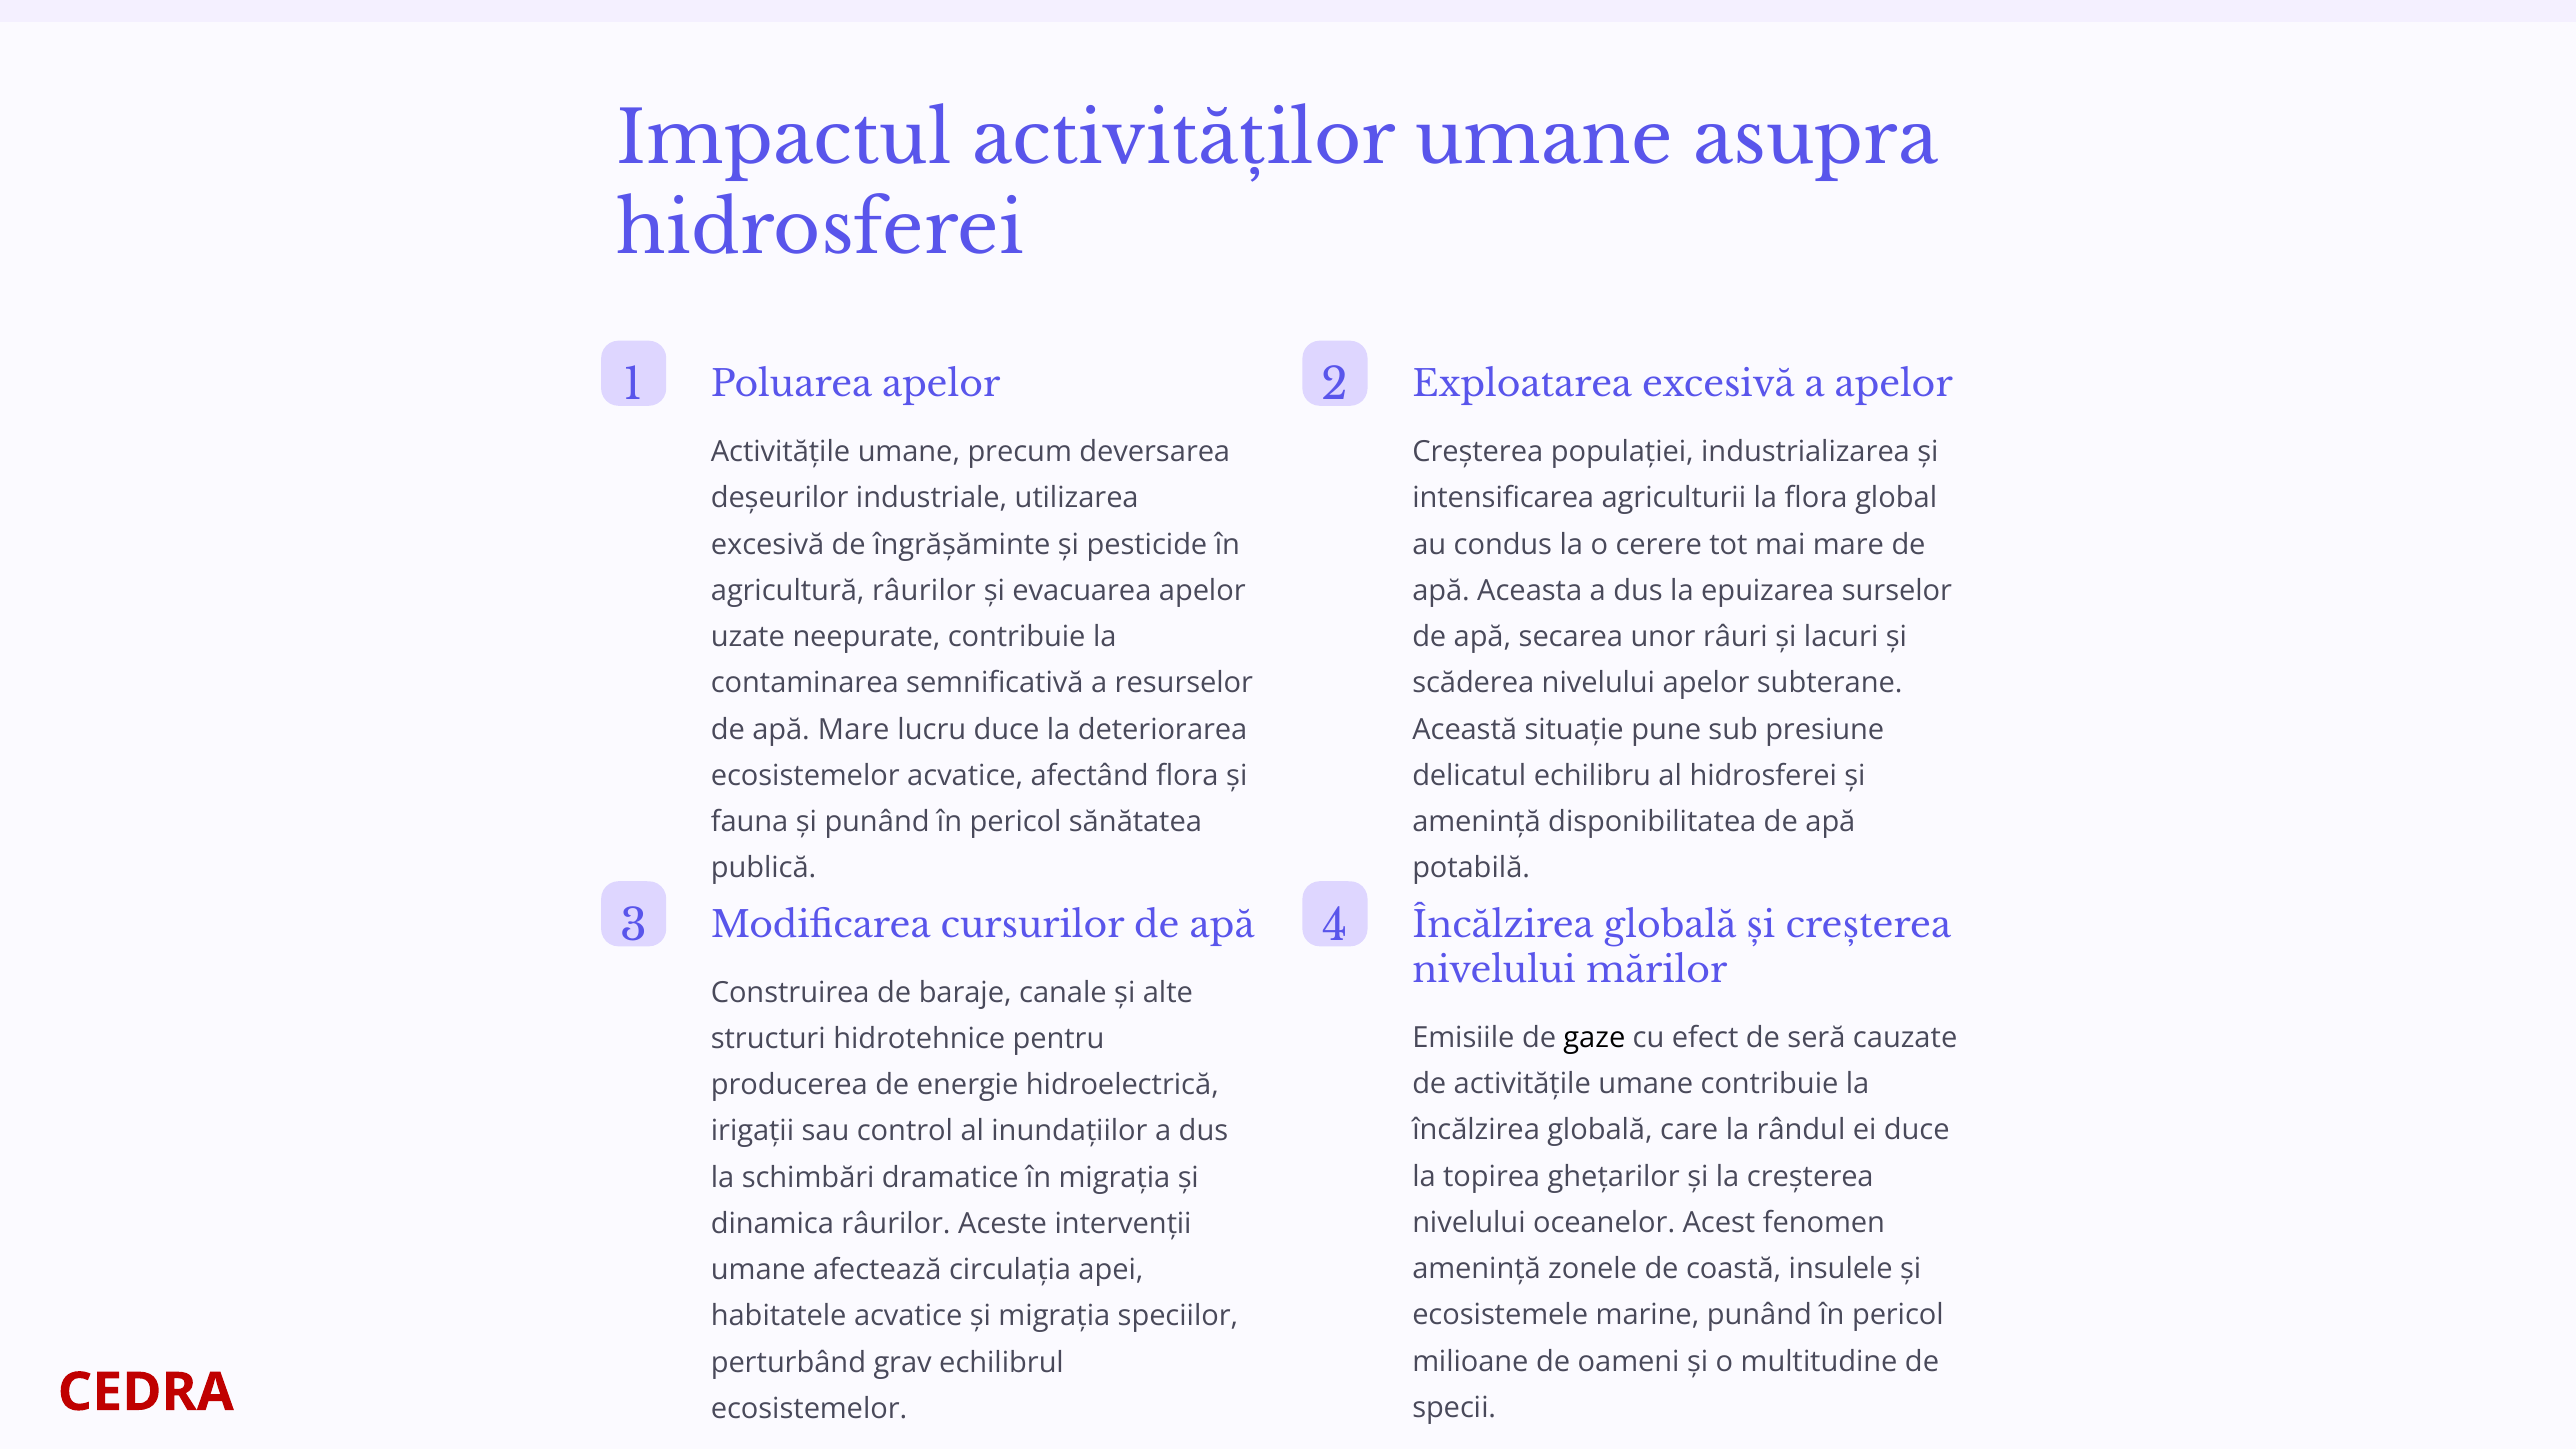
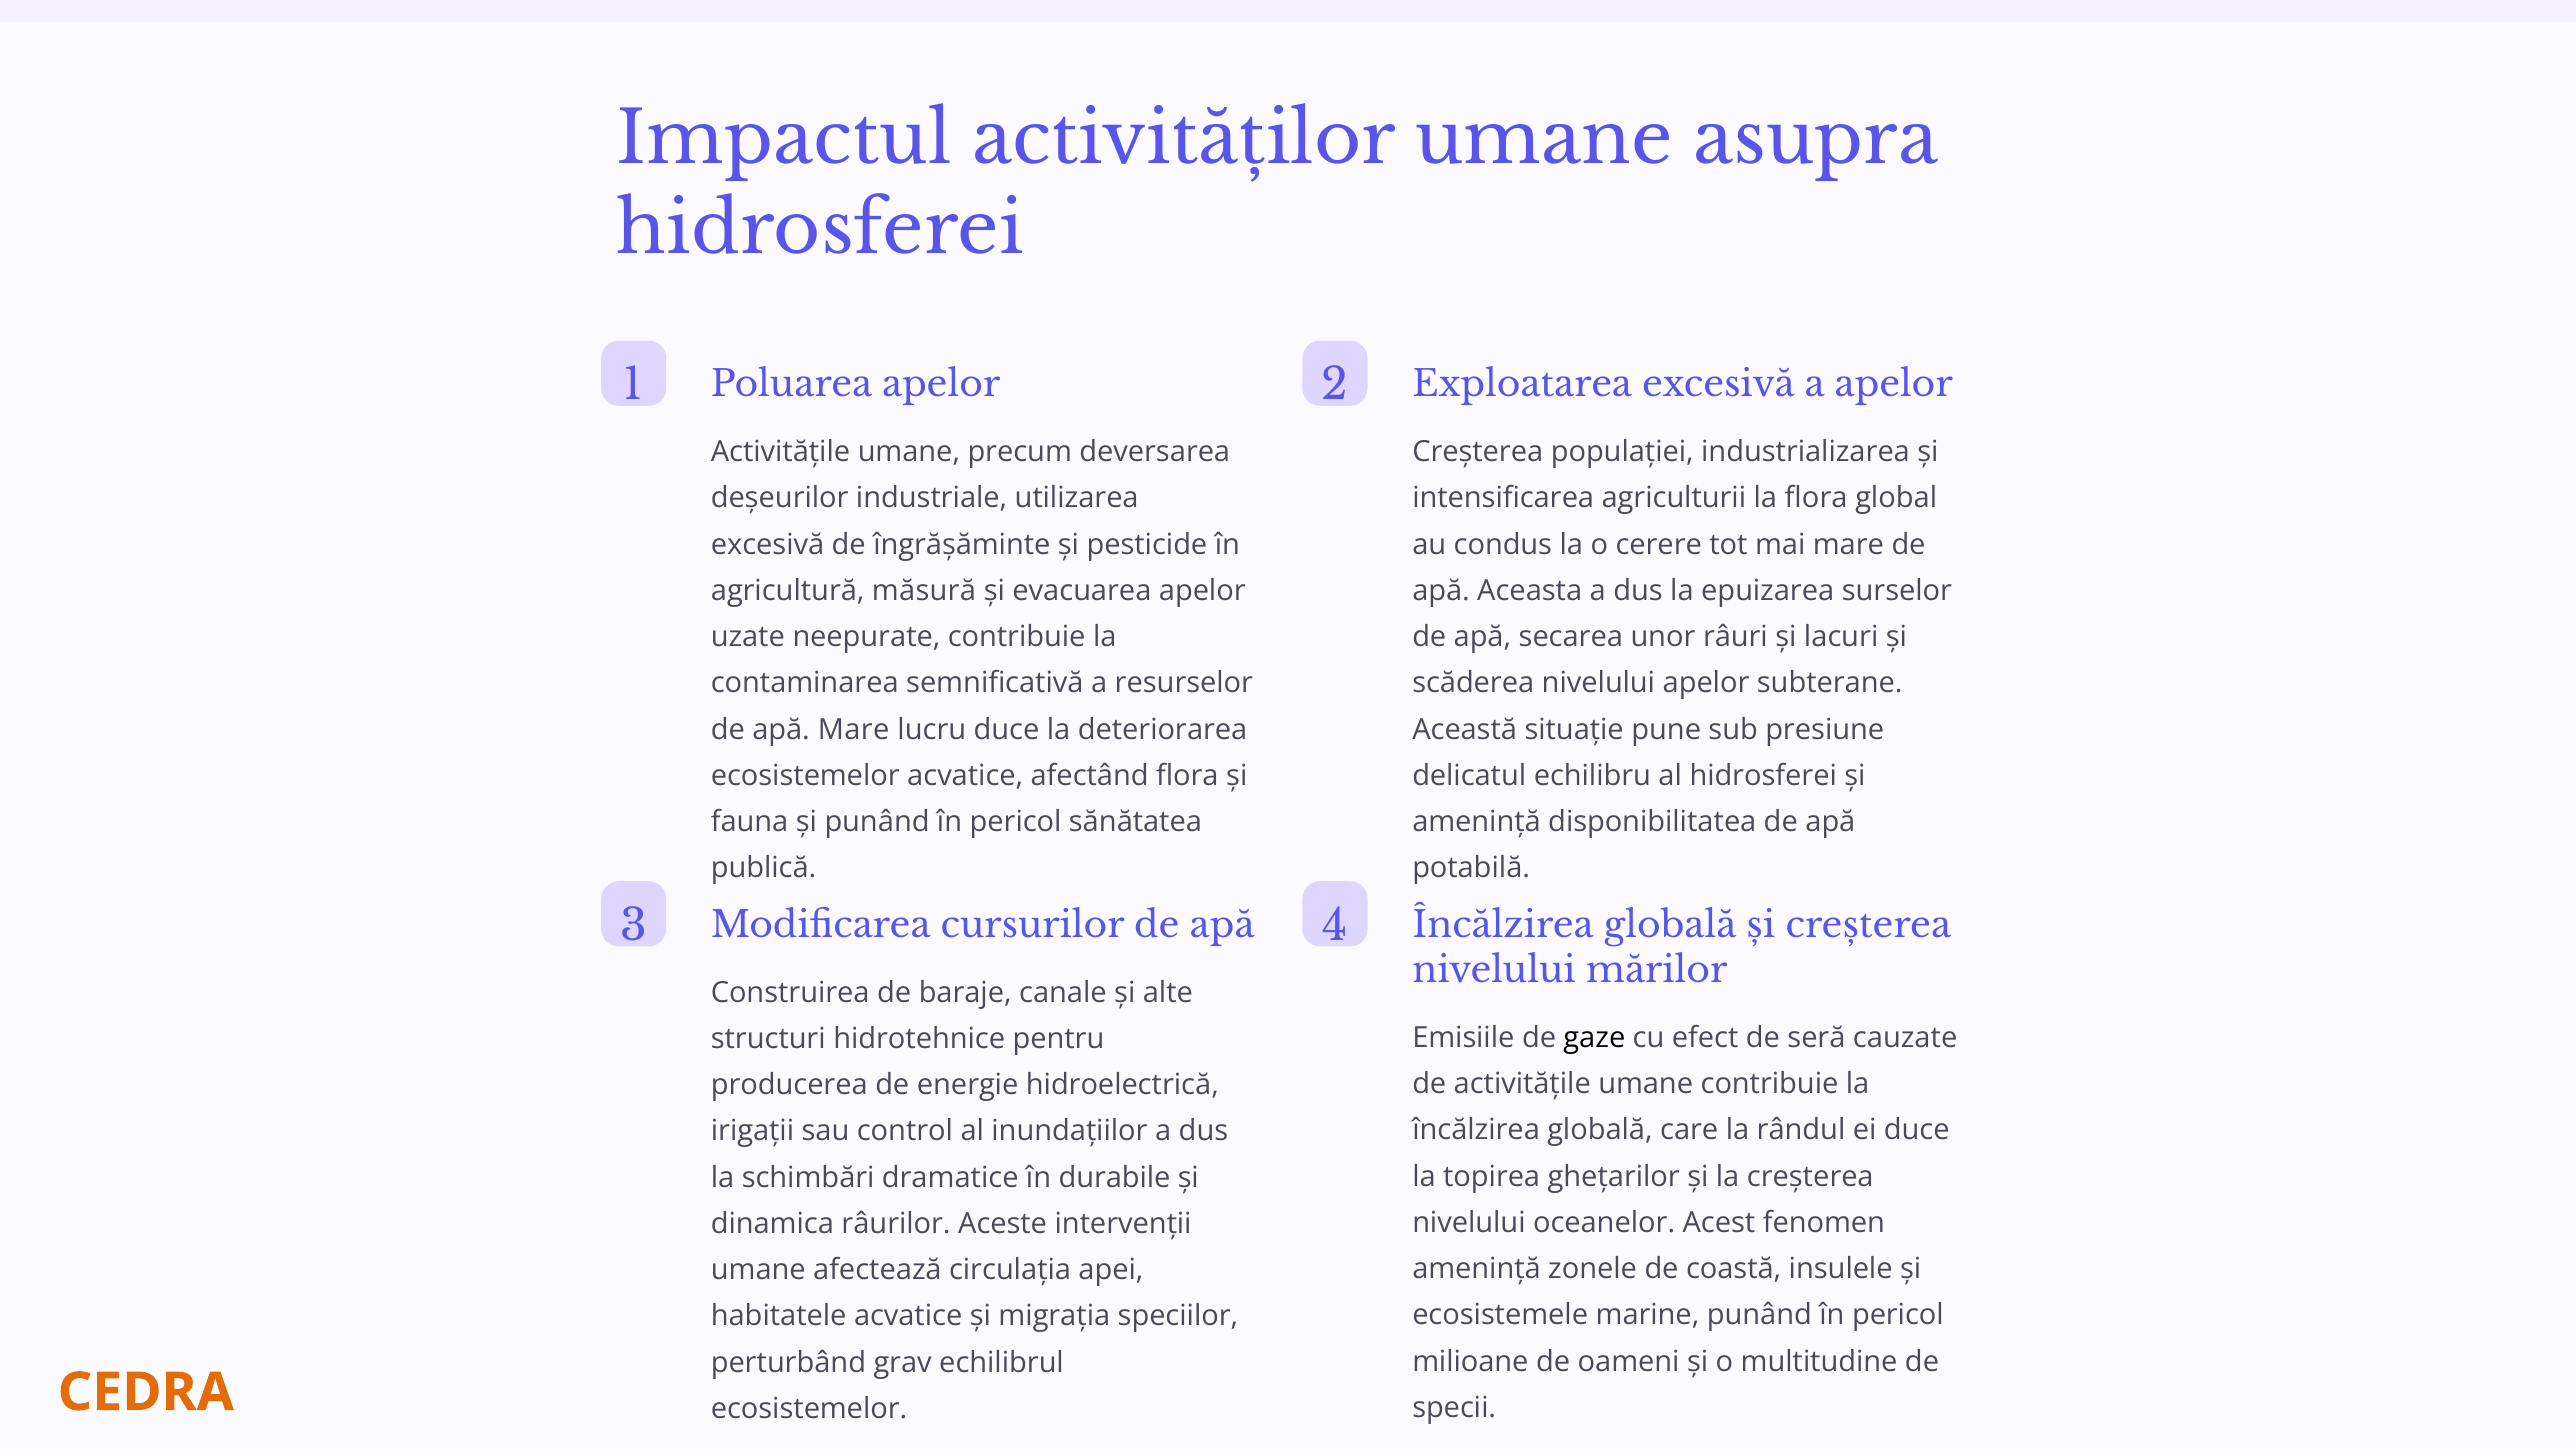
agricultură râurilor: râurilor -> măsură
în migrația: migrația -> durabile
CEDRA colour: red -> orange
